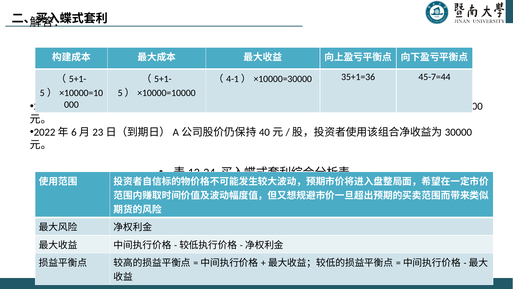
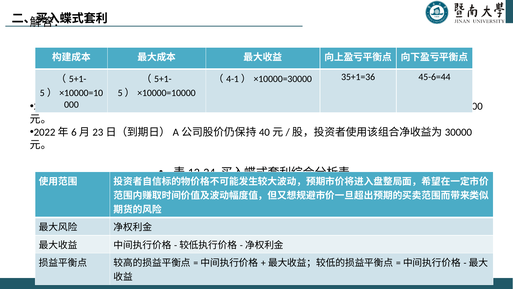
45-7=44: 45-7=44 -> 45-6=44
